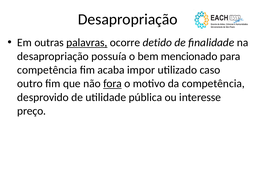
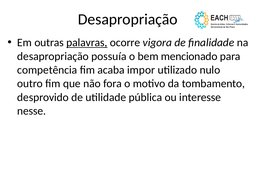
detido: detido -> vigora
caso: caso -> nulo
fora underline: present -> none
da competência: competência -> tombamento
preço: preço -> nesse
